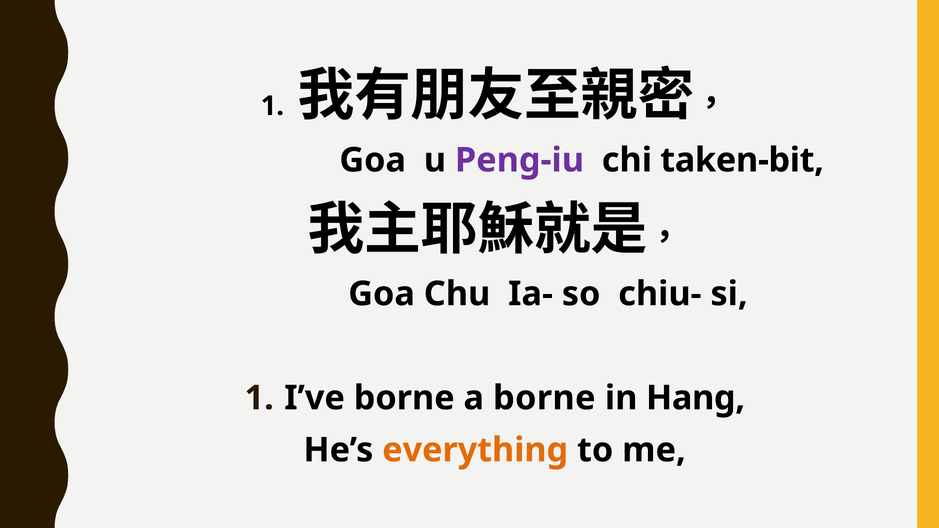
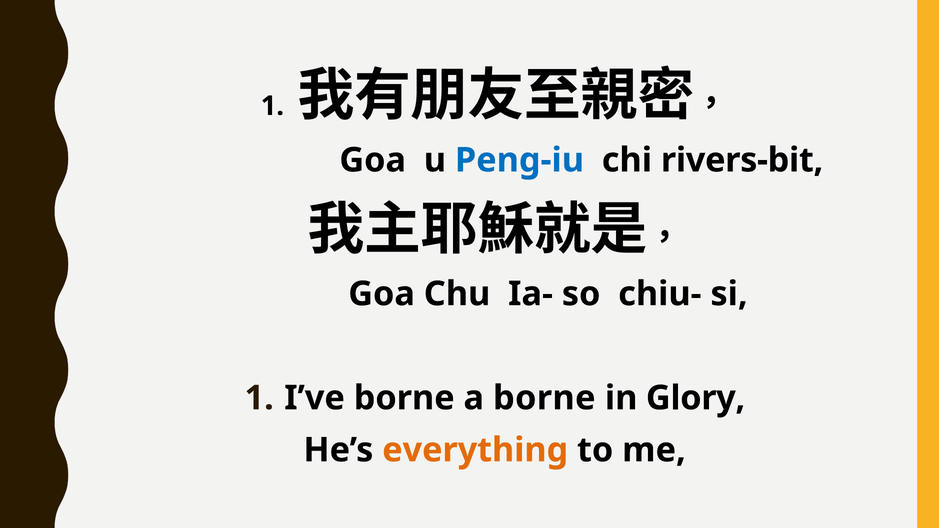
Peng-iu colour: purple -> blue
taken-bit: taken-bit -> rivers-bit
Hang: Hang -> Glory
